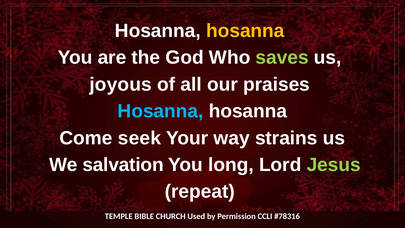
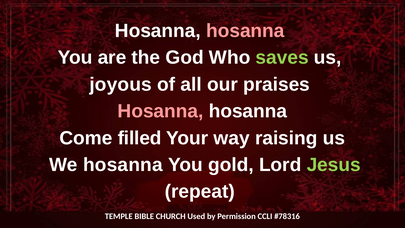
hosanna at (245, 31) colour: yellow -> pink
Hosanna at (161, 111) colour: light blue -> pink
seek: seek -> filled
strains: strains -> raising
We salvation: salvation -> hosanna
long: long -> gold
